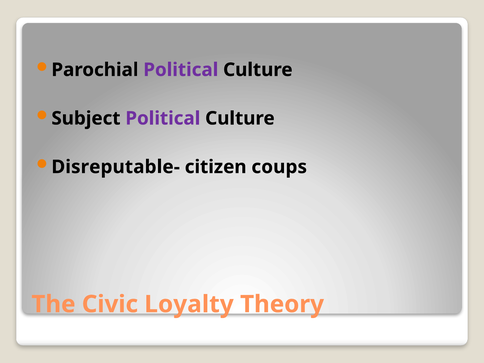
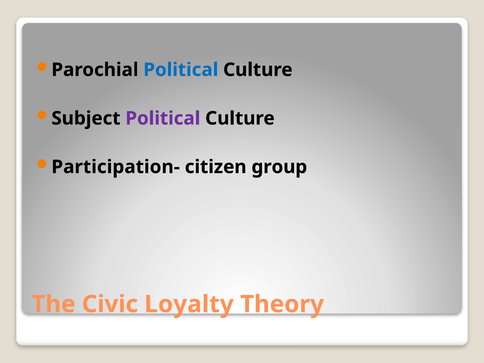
Political at (181, 70) colour: purple -> blue
Disreputable-: Disreputable- -> Participation-
coups: coups -> group
